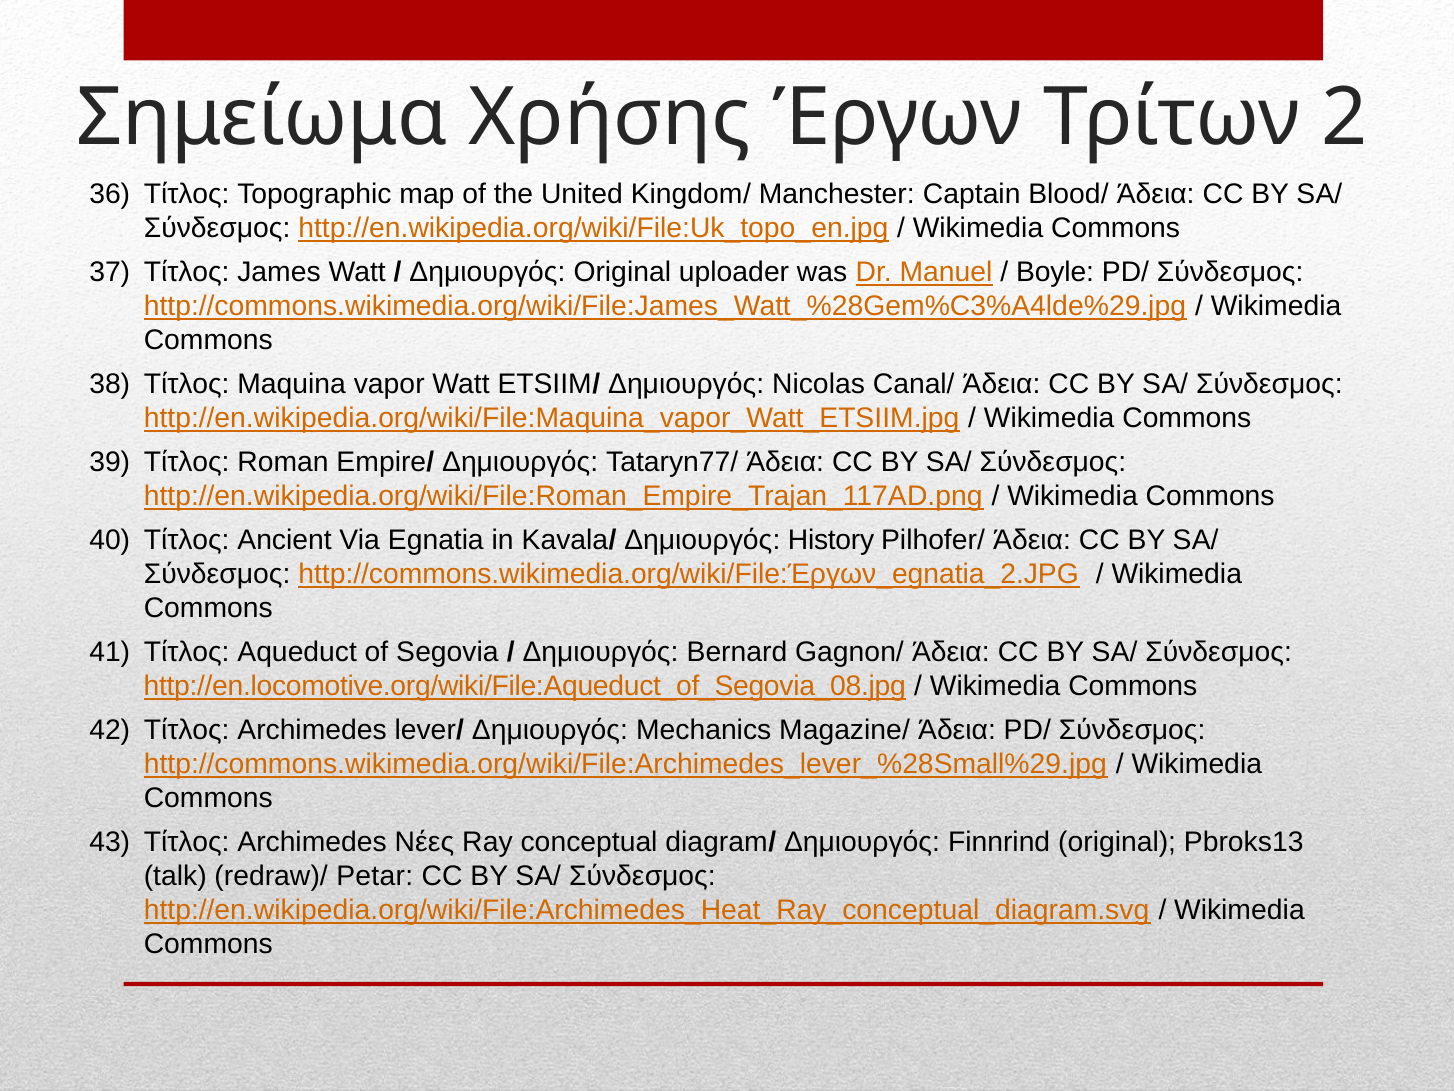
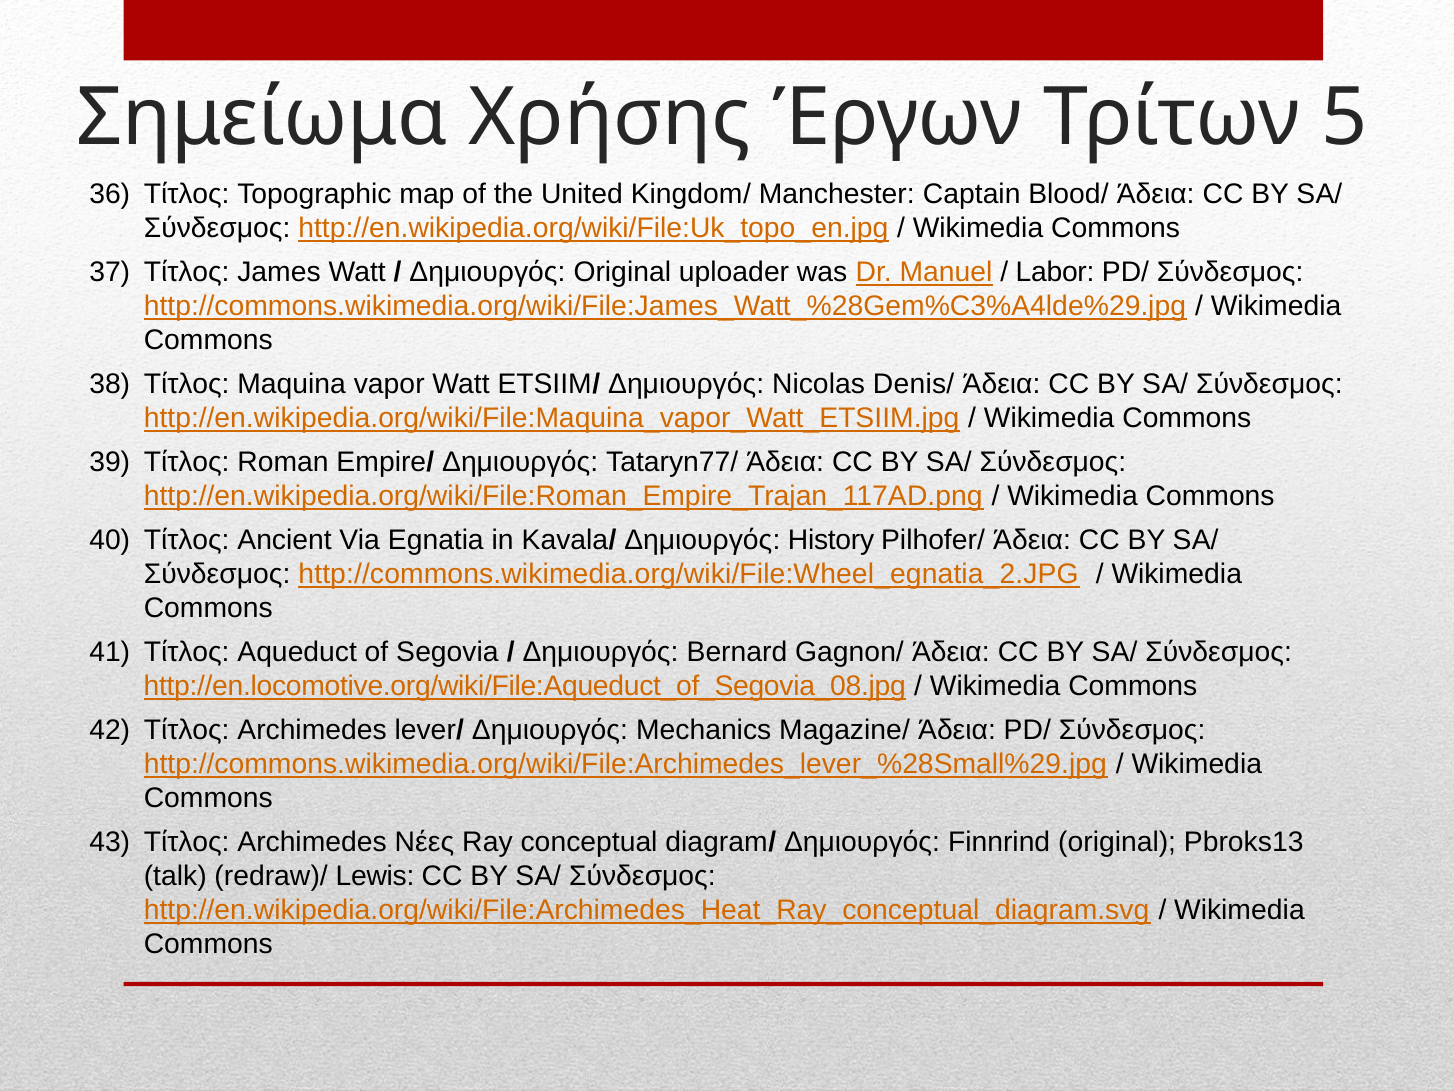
2: 2 -> 5
Boyle: Boyle -> Labor
Canal/: Canal/ -> Denis/
http://commons.wikimedia.org/wiki/File:Έργων_egnatia_2.JPG: http://commons.wikimedia.org/wiki/File:Έργων_egnatia_2.JPG -> http://commons.wikimedia.org/wiki/File:Wheel_egnatia_2.JPG
Petar: Petar -> Lewis
